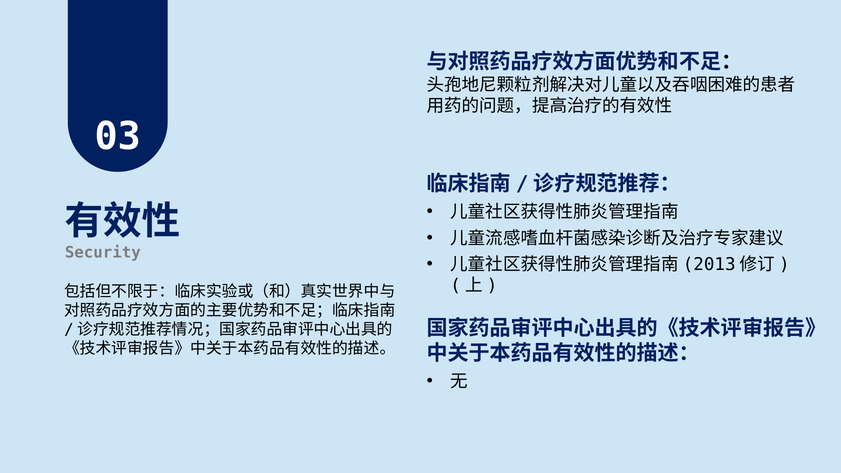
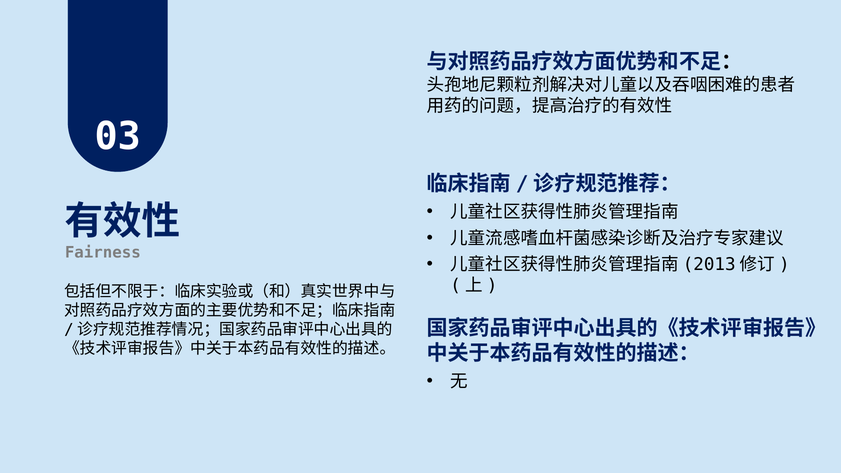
Security: Security -> Fairness
